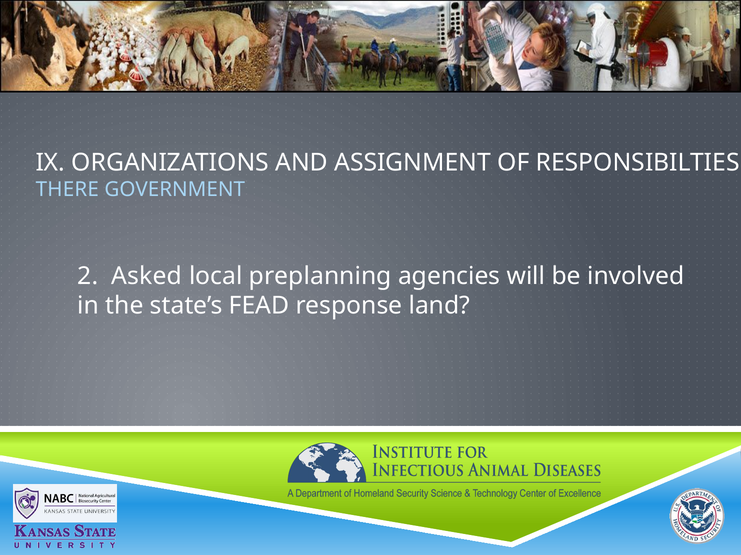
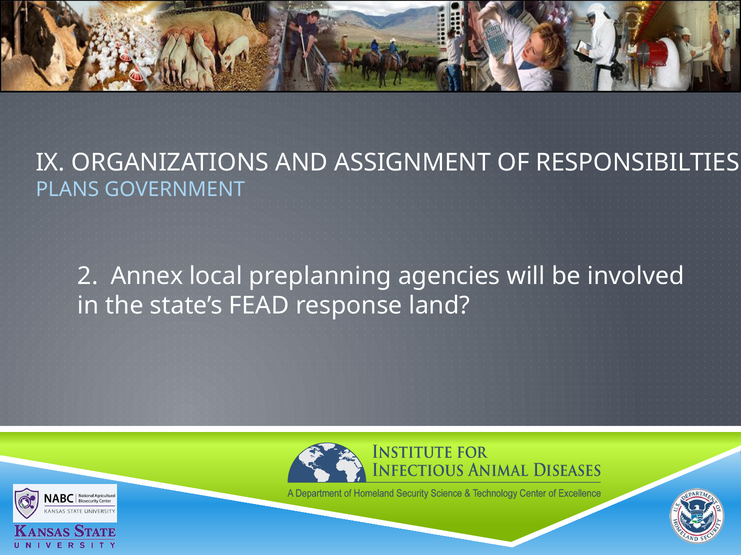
THERE: THERE -> PLANS
Asked: Asked -> Annex
